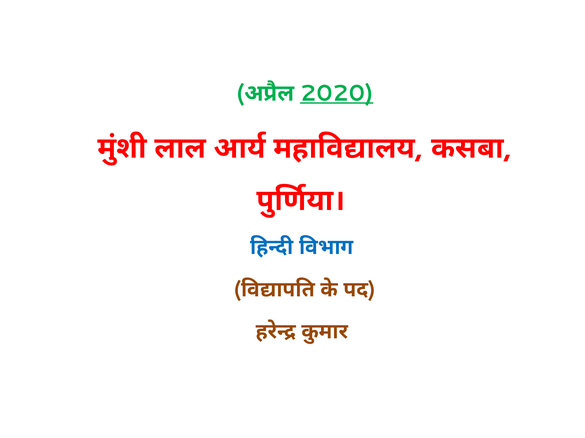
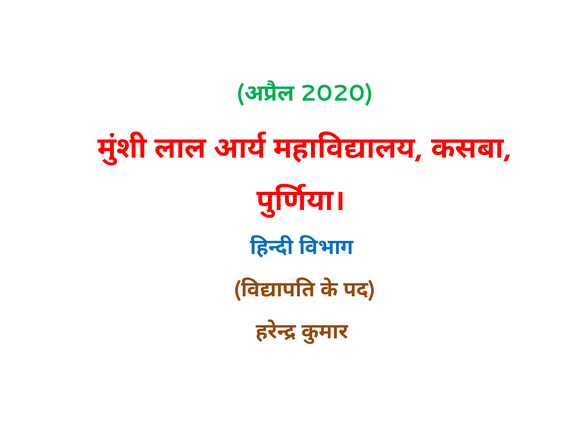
2020 underline: present -> none
